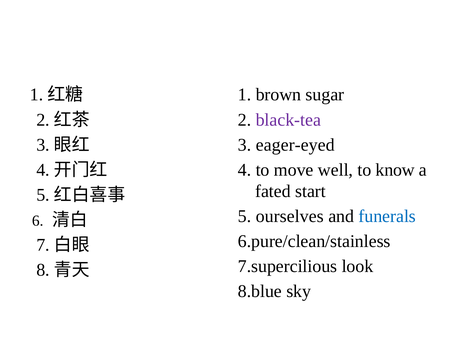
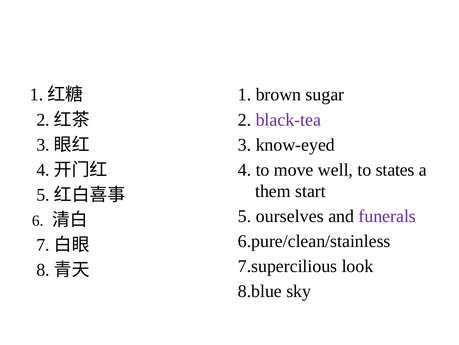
eager-eyed: eager-eyed -> know-eyed
know: know -> states
fated: fated -> them
funerals colour: blue -> purple
